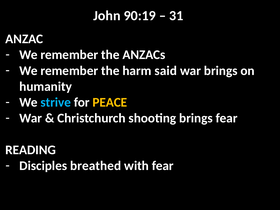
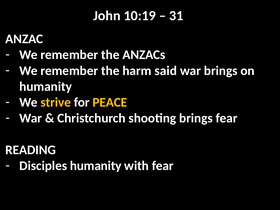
90:19: 90:19 -> 10:19
strive colour: light blue -> yellow
Disciples breathed: breathed -> humanity
